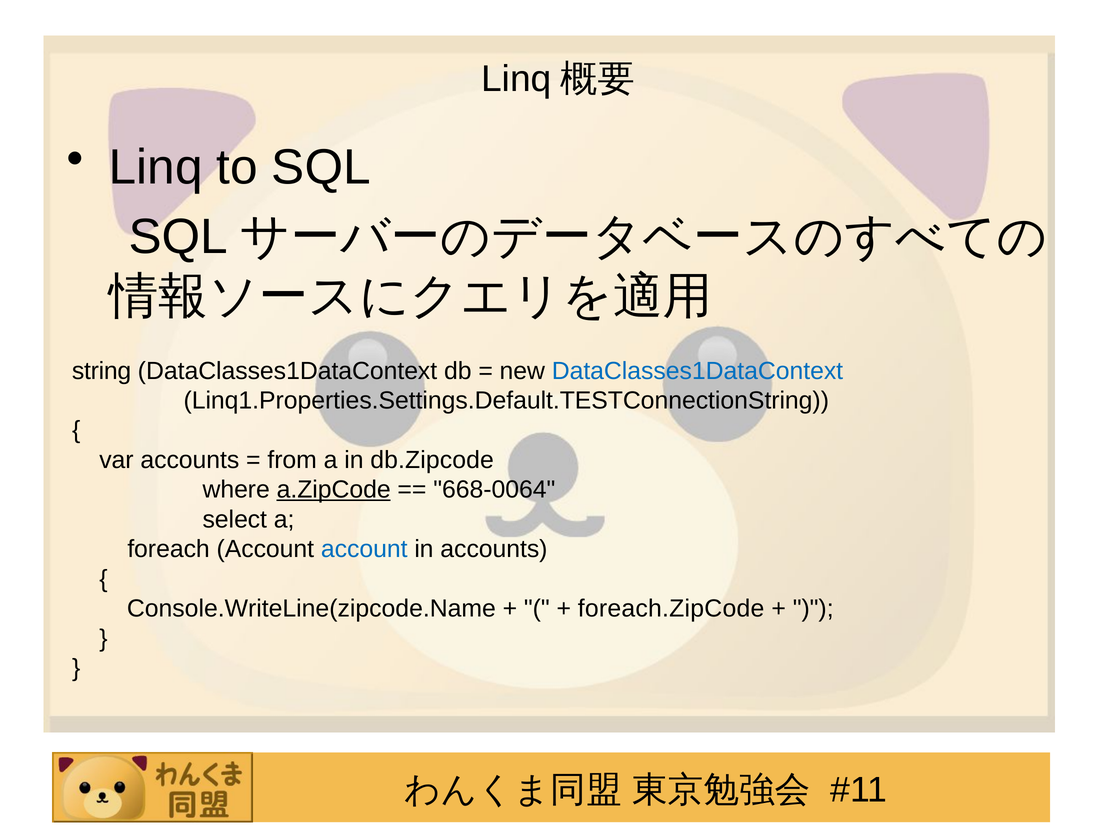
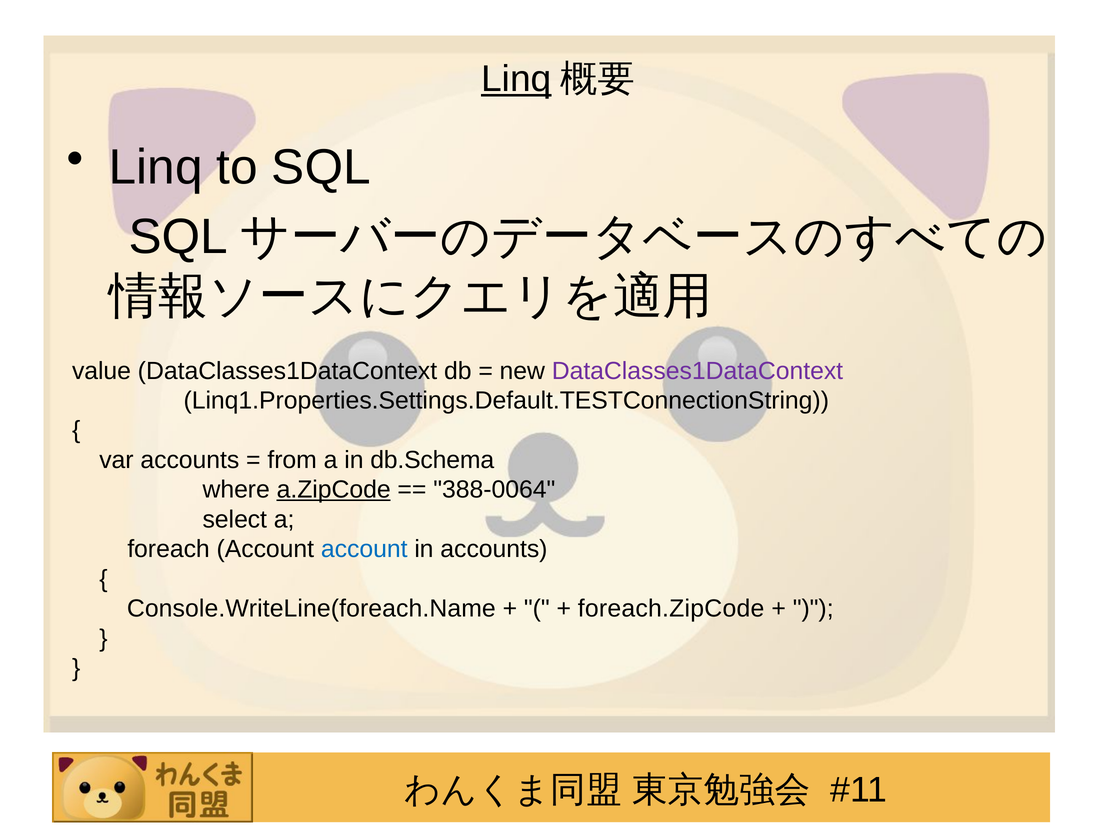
Linq at (516, 79) underline: none -> present
string: string -> value
DataClasses1DataContext at (697, 371) colour: blue -> purple
db.Zipcode: db.Zipcode -> db.Schema
668-0064: 668-0064 -> 388-0064
Console.WriteLine(zipcode.Name: Console.WriteLine(zipcode.Name -> Console.WriteLine(foreach.Name
